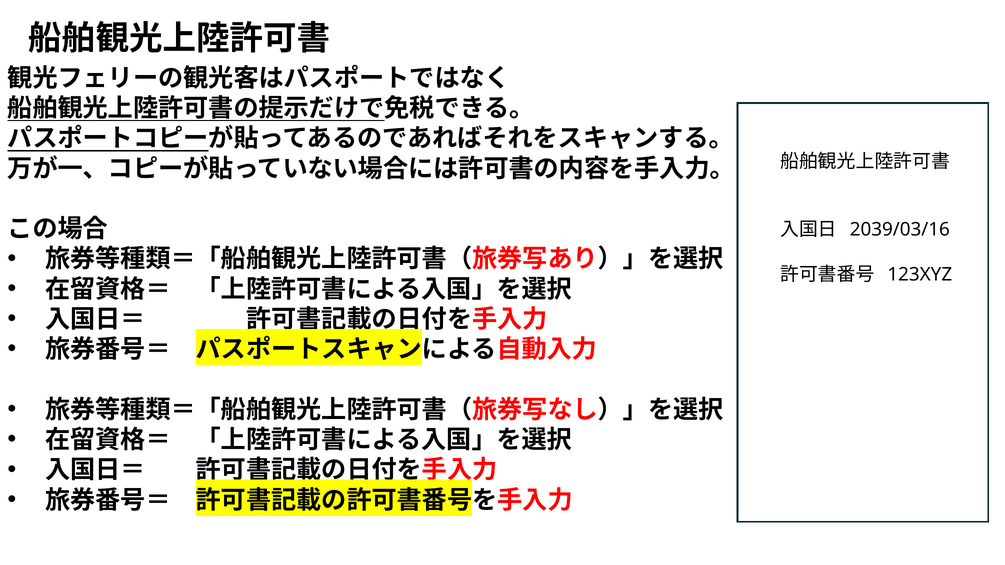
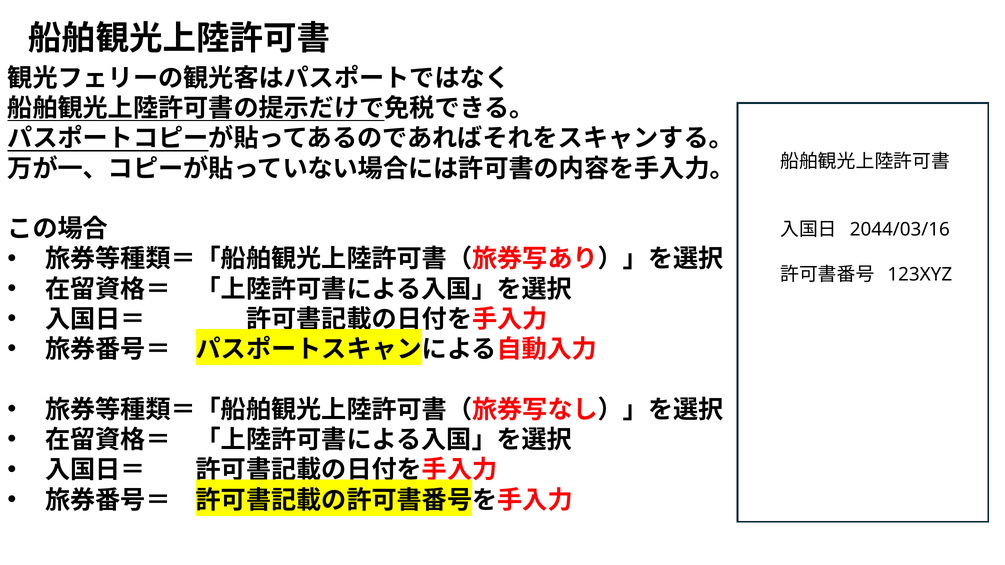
2039/03/16: 2039/03/16 -> 2044/03/16
